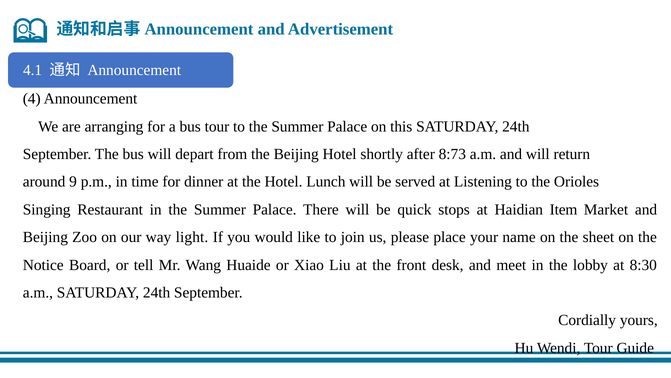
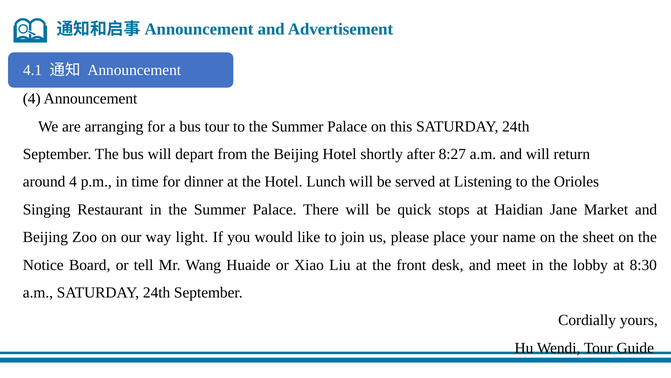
8:73: 8:73 -> 8:27
around 9: 9 -> 4
Item: Item -> Jane
